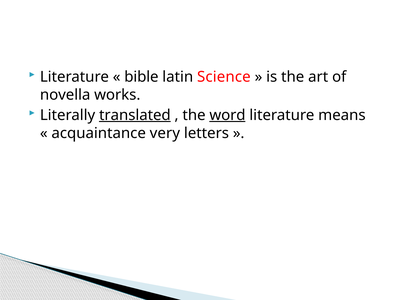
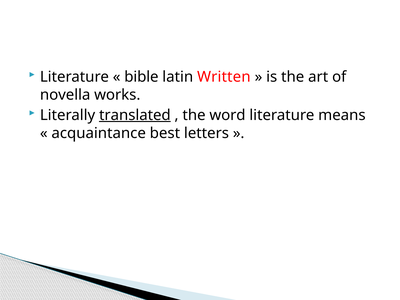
Science: Science -> Written
word underline: present -> none
very: very -> best
